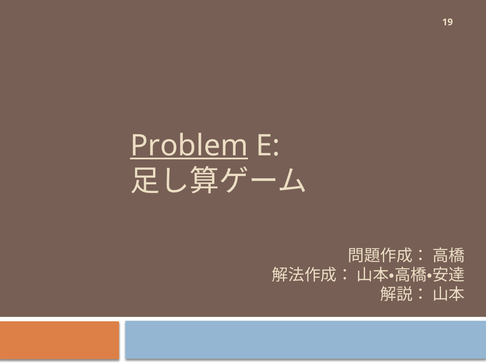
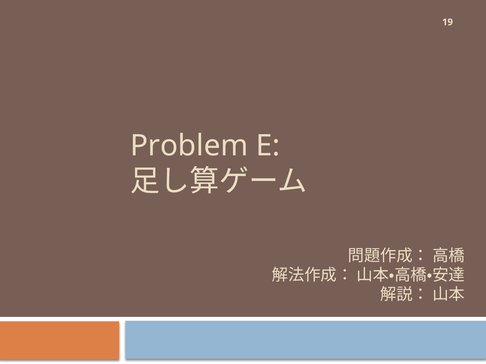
Problem underline: present -> none
